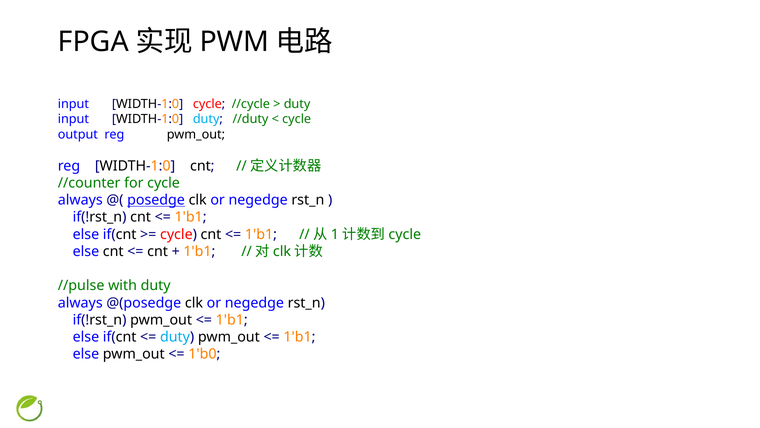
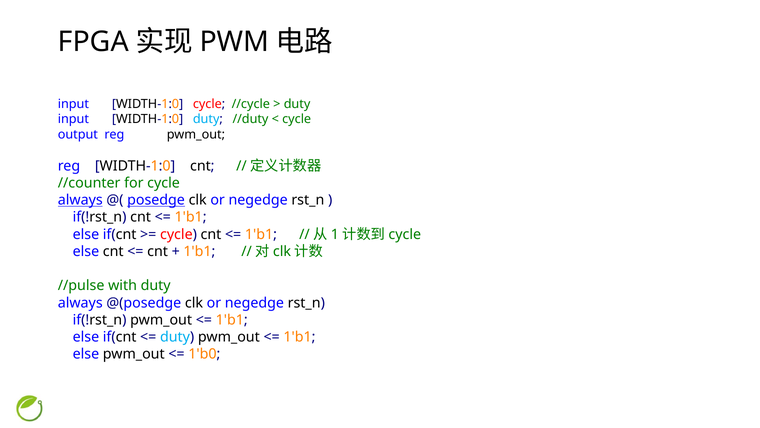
always at (80, 200) underline: none -> present
